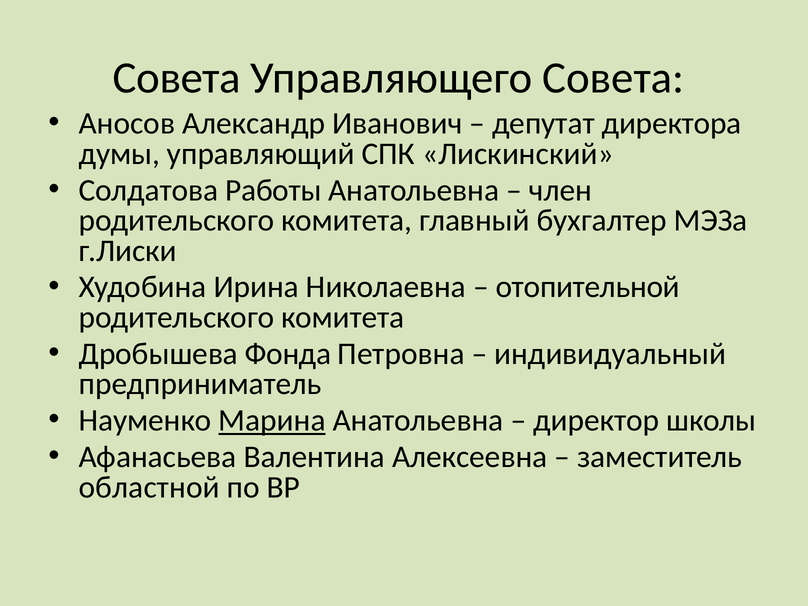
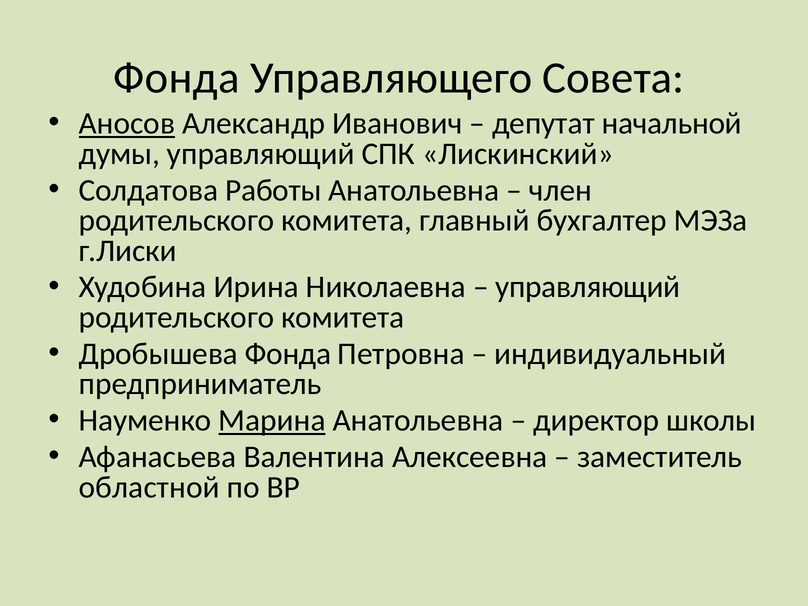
Совета at (177, 78): Совета -> Фонда
Аносов underline: none -> present
директора: директора -> начальной
отопительной at (588, 287): отопительной -> управляющий
